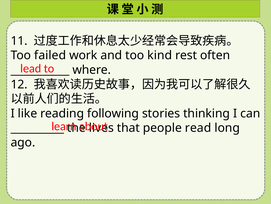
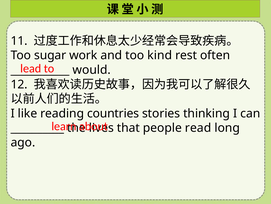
failed: failed -> sugar
where: where -> would
following: following -> countries
